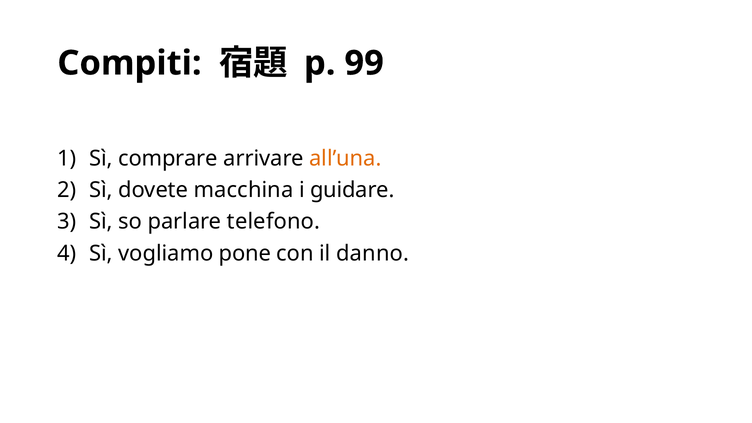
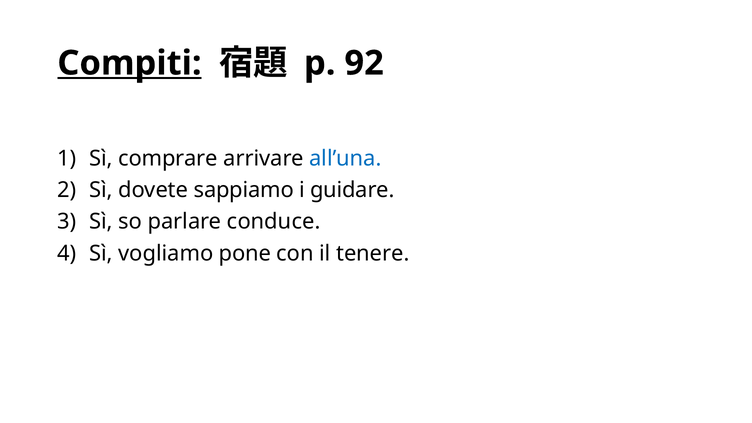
Compiti underline: none -> present
99: 99 -> 92
all’una colour: orange -> blue
macchina: macchina -> sappiamo
telefono: telefono -> conduce
danno: danno -> tenere
